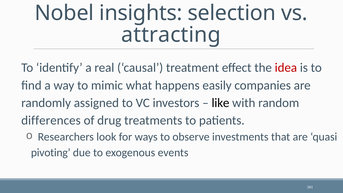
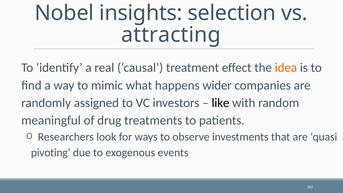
idea colour: red -> orange
easily: easily -> wider
differences: differences -> meaningful
